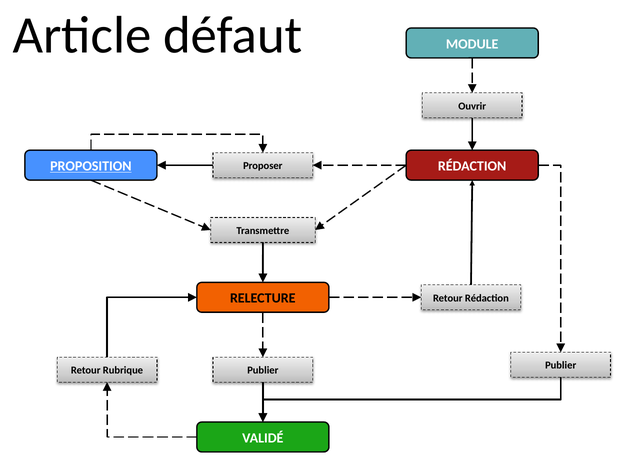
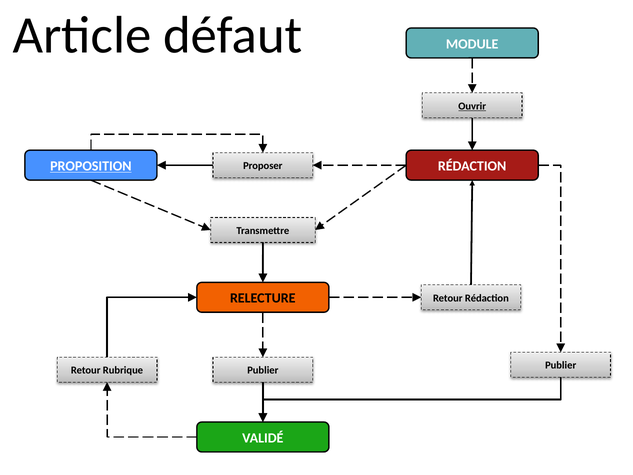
Ouvrir underline: none -> present
